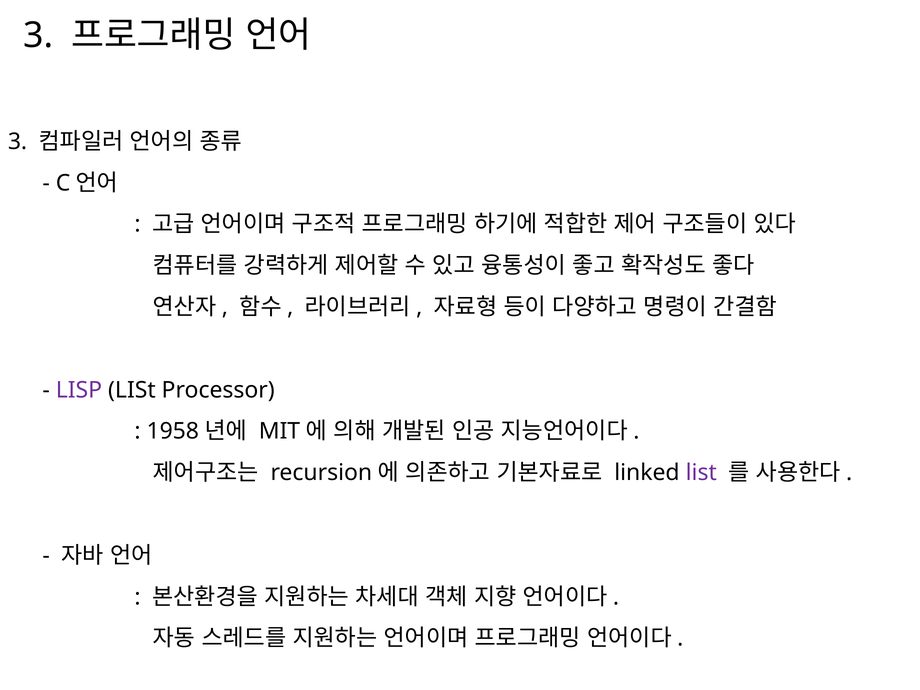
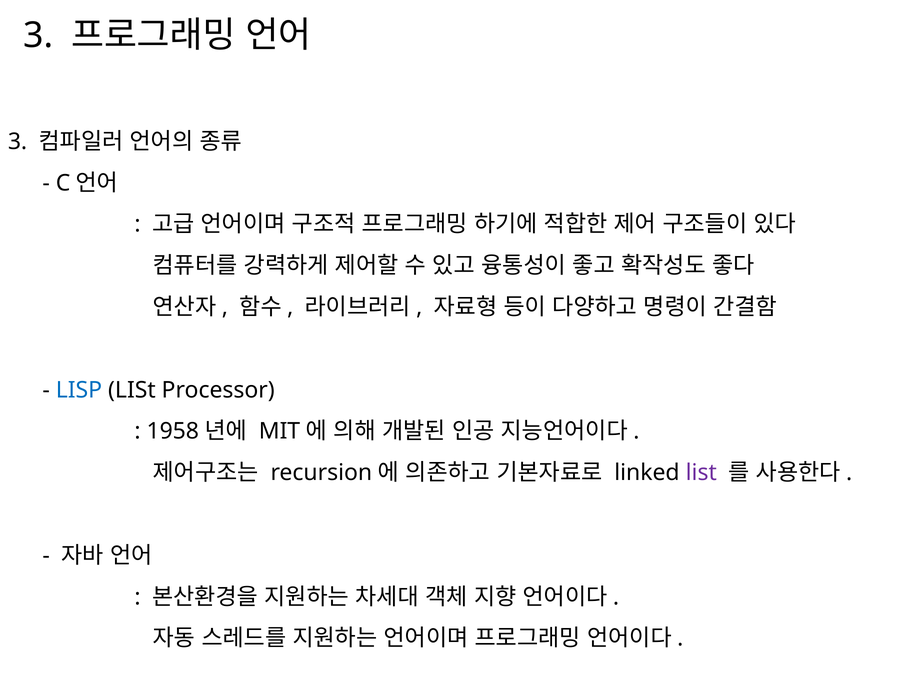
LISP colour: purple -> blue
